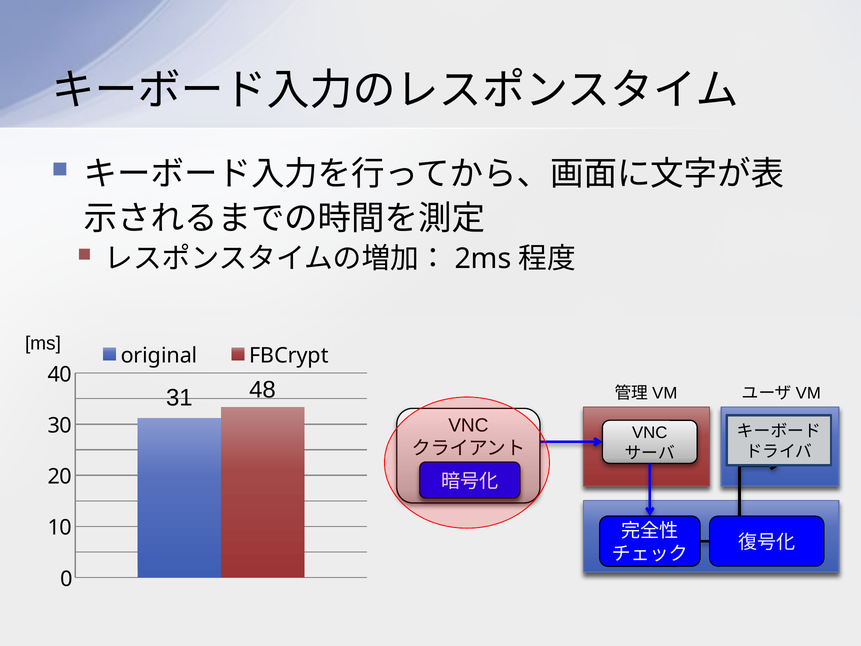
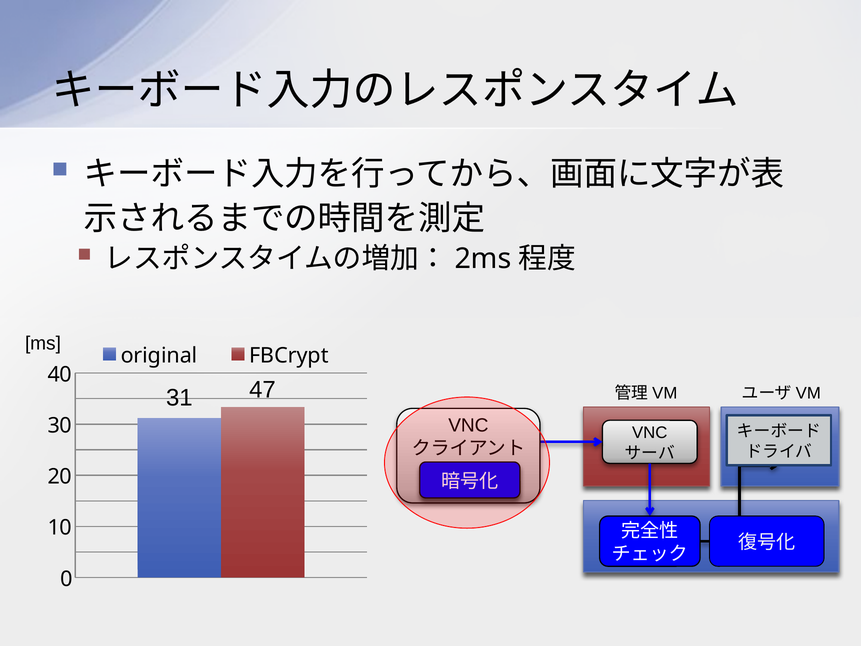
48: 48 -> 47
